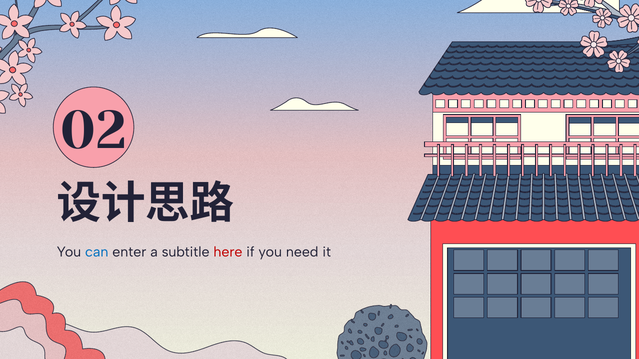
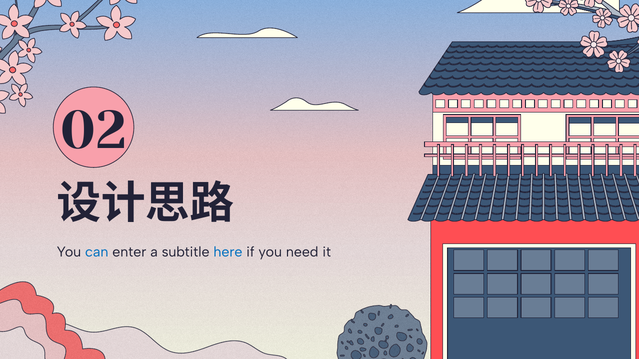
here colour: red -> blue
